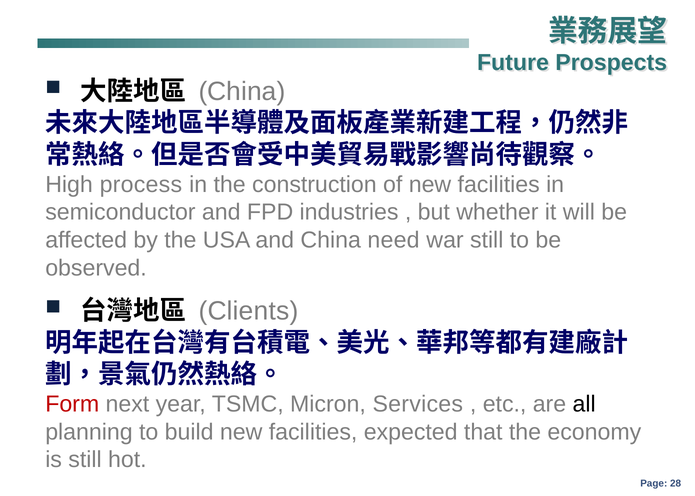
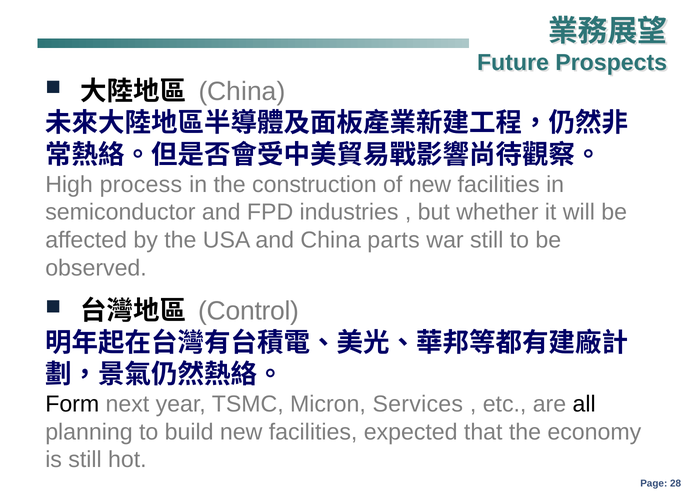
need: need -> parts
Clients: Clients -> Control
Form colour: red -> black
